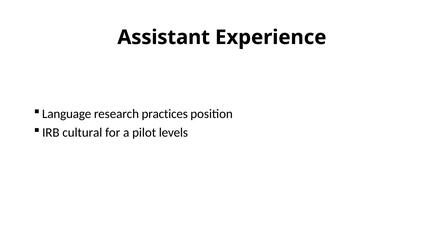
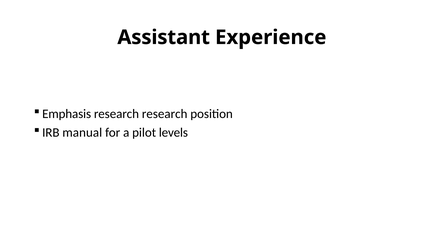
Language: Language -> Emphasis
research practices: practices -> research
cultural: cultural -> manual
